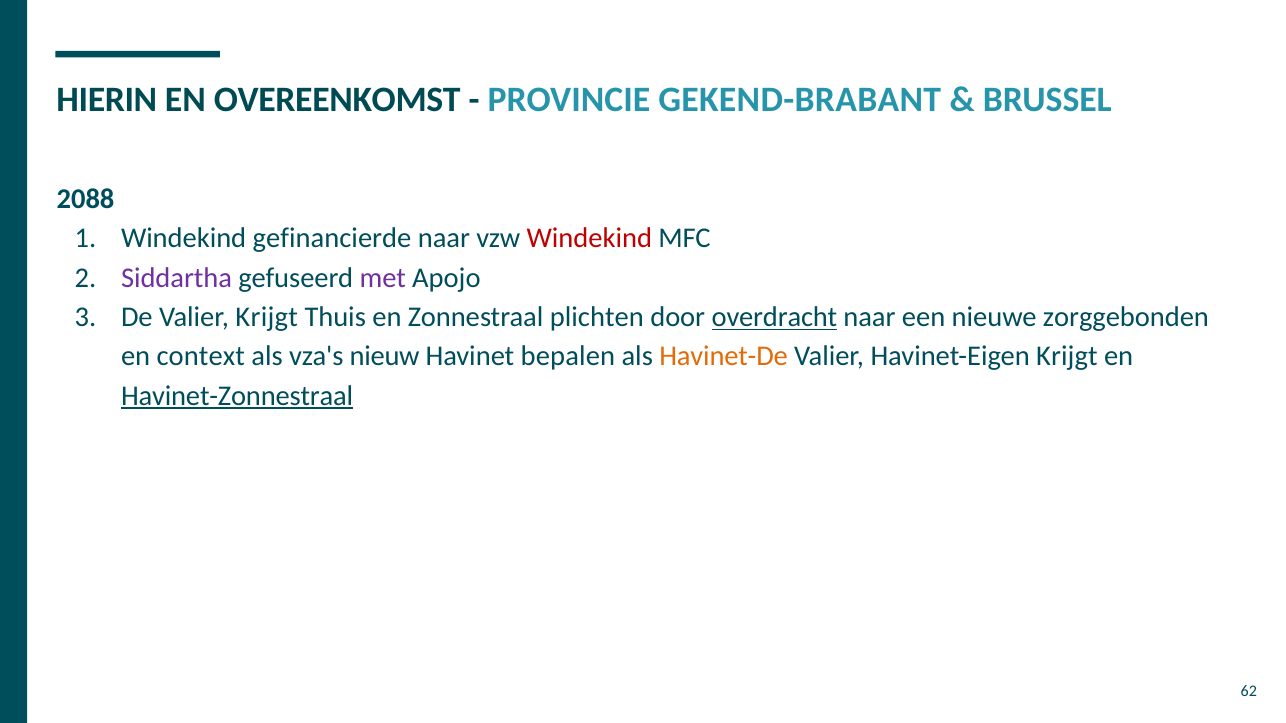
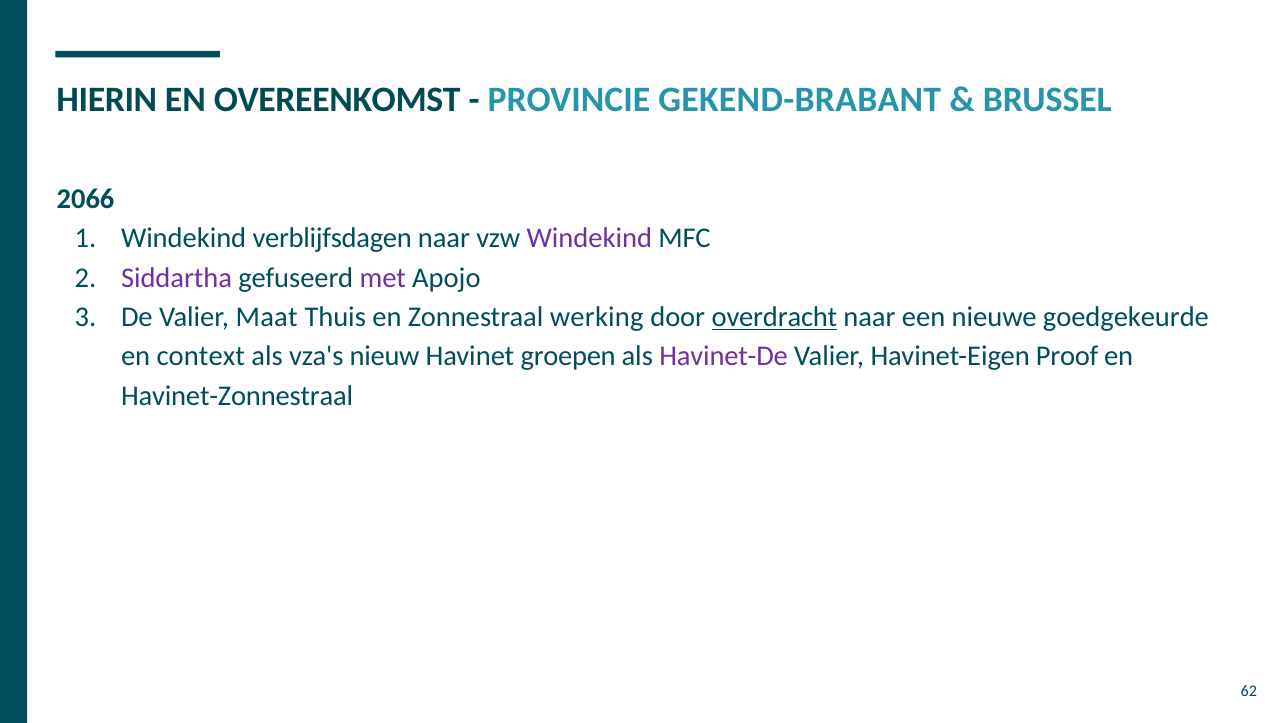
2088: 2088 -> 2066
gefinancierde: gefinancierde -> verblijfsdagen
Windekind at (589, 239) colour: red -> purple
Valier Krijgt: Krijgt -> Maat
plichten: plichten -> werking
zorggebonden: zorggebonden -> goedgekeurde
bepalen: bepalen -> groepen
Havinet-De colour: orange -> purple
Havinet-Eigen Krijgt: Krijgt -> Proof
Havinet-Zonnestraal underline: present -> none
